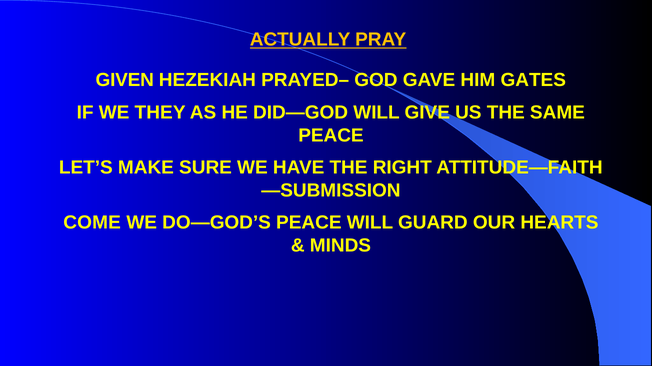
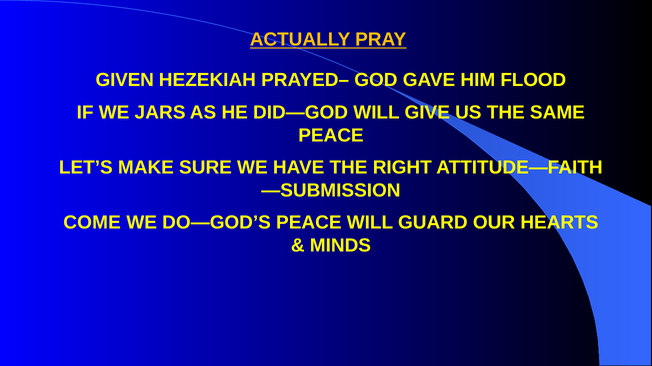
GATES: GATES -> FLOOD
THEY: THEY -> JARS
